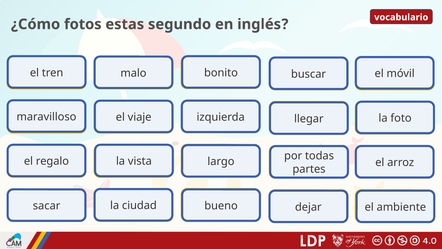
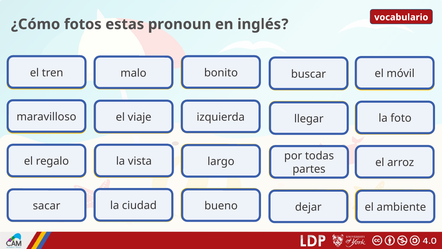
segundo: segundo -> pronoun
